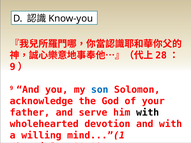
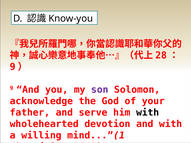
son colour: blue -> purple
